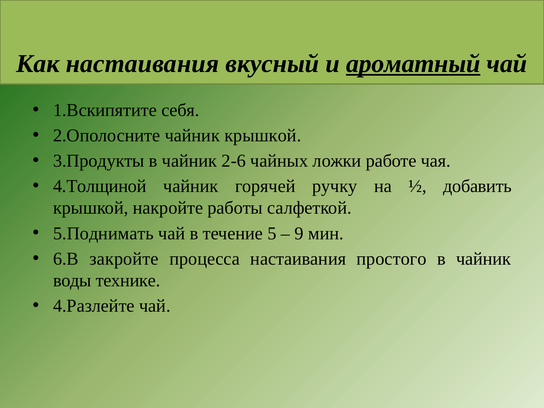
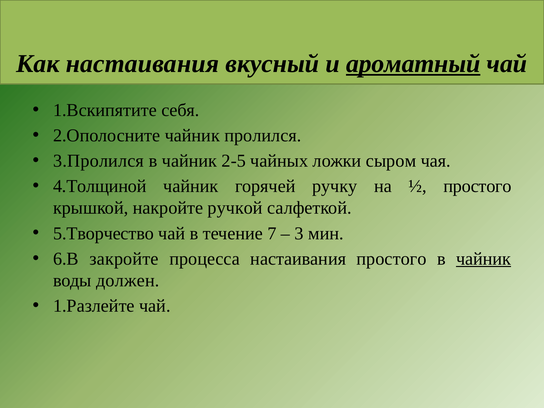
чайник крышкой: крышкой -> пролился
3.Продукты: 3.Продукты -> 3.Пролился
2-6: 2-6 -> 2-5
работе: работе -> сыром
½ добавить: добавить -> простого
работы: работы -> ручкой
5.Поднимать: 5.Поднимать -> 5.Творчество
5: 5 -> 7
9: 9 -> 3
чайник at (484, 259) underline: none -> present
технике: технике -> должен
4.Разлейте: 4.Разлейте -> 1.Разлейте
